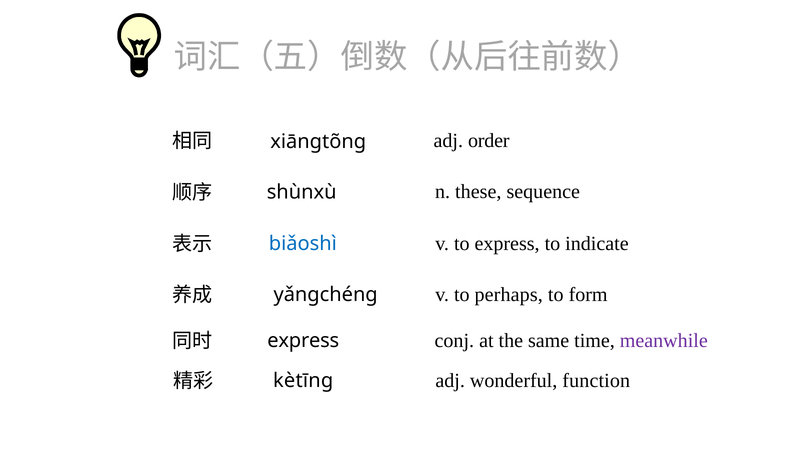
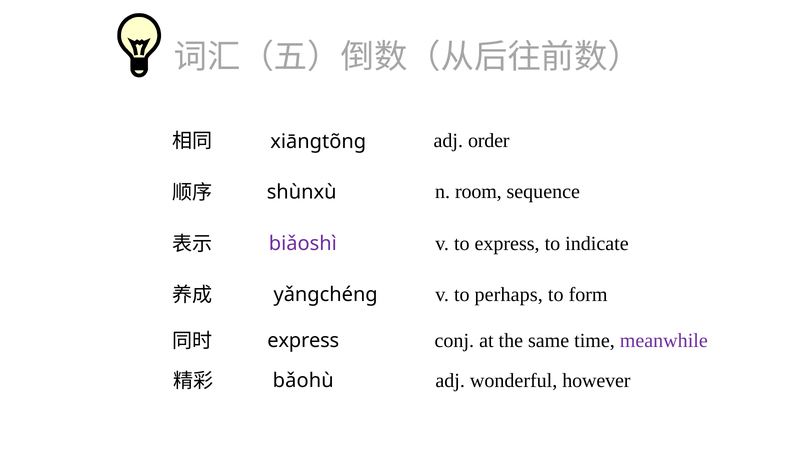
these: these -> room
biǎoshì colour: blue -> purple
function: function -> however
kètīng: kètīng -> bǎohù
